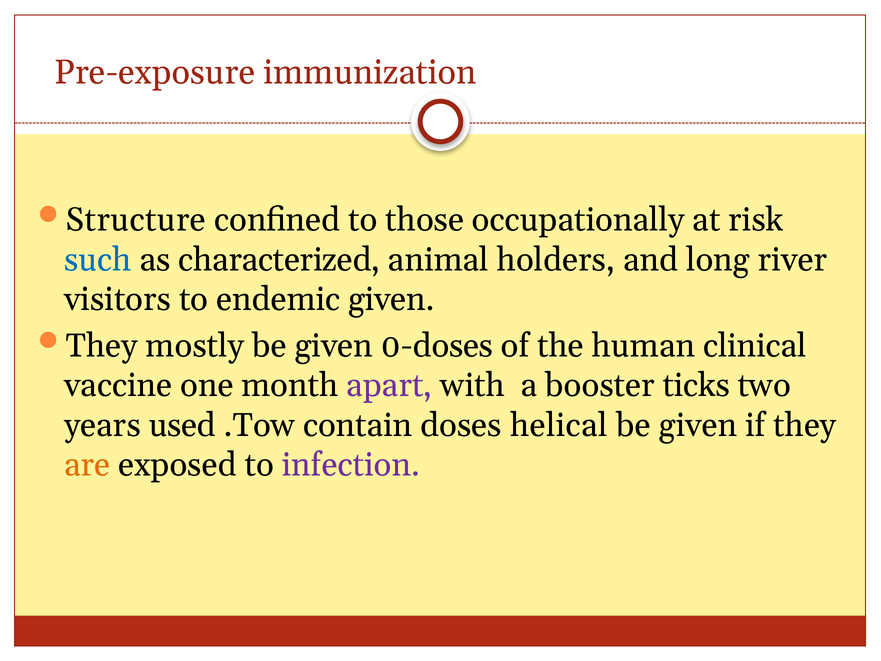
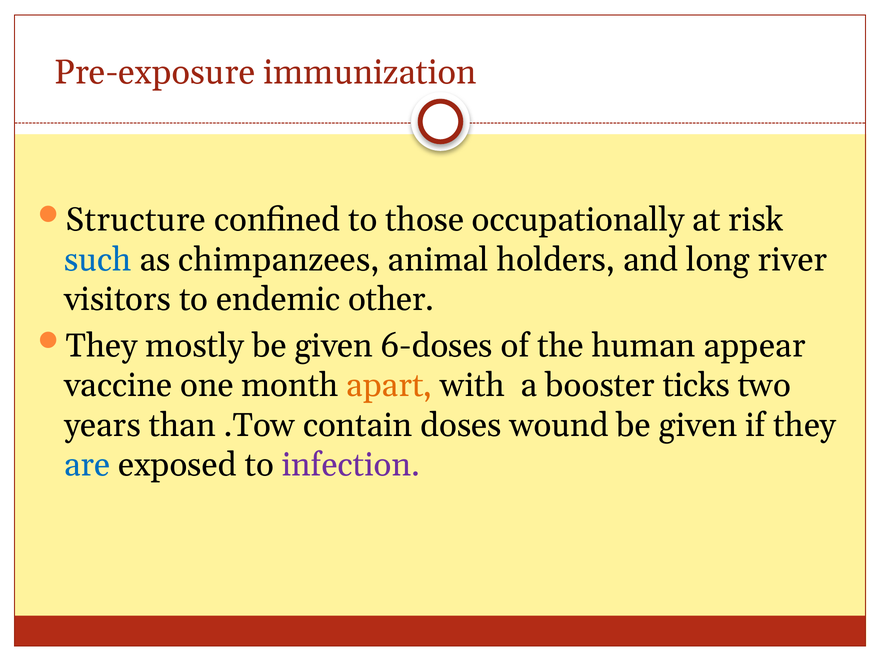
characterized: characterized -> chimpanzees
endemic given: given -> other
0-doses: 0-doses -> 6-doses
clinical: clinical -> appear
apart colour: purple -> orange
used: used -> than
helical: helical -> wound
are colour: orange -> blue
